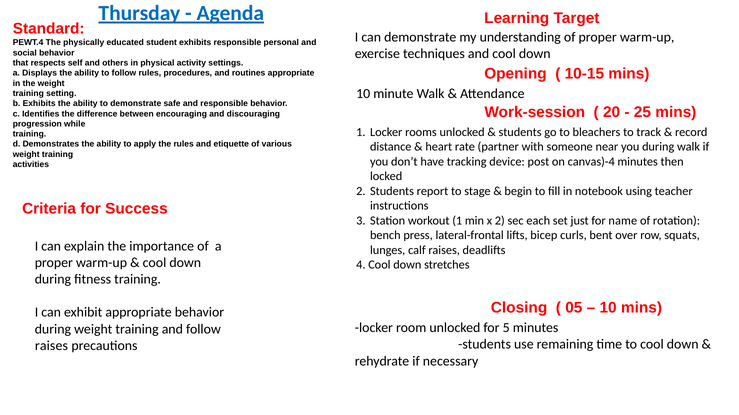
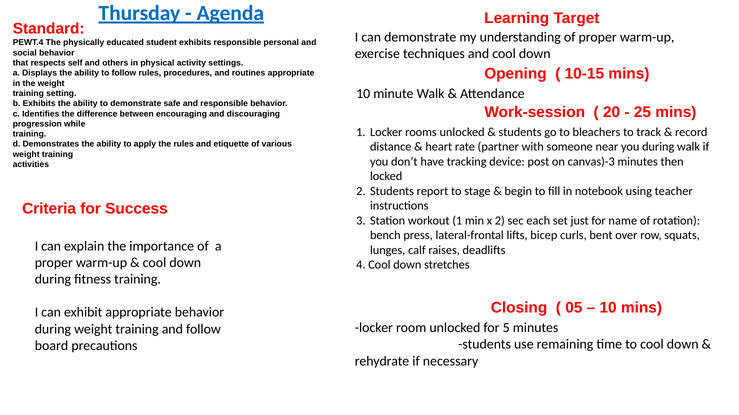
canvas)-4: canvas)-4 -> canvas)-3
raises at (51, 346): raises -> board
